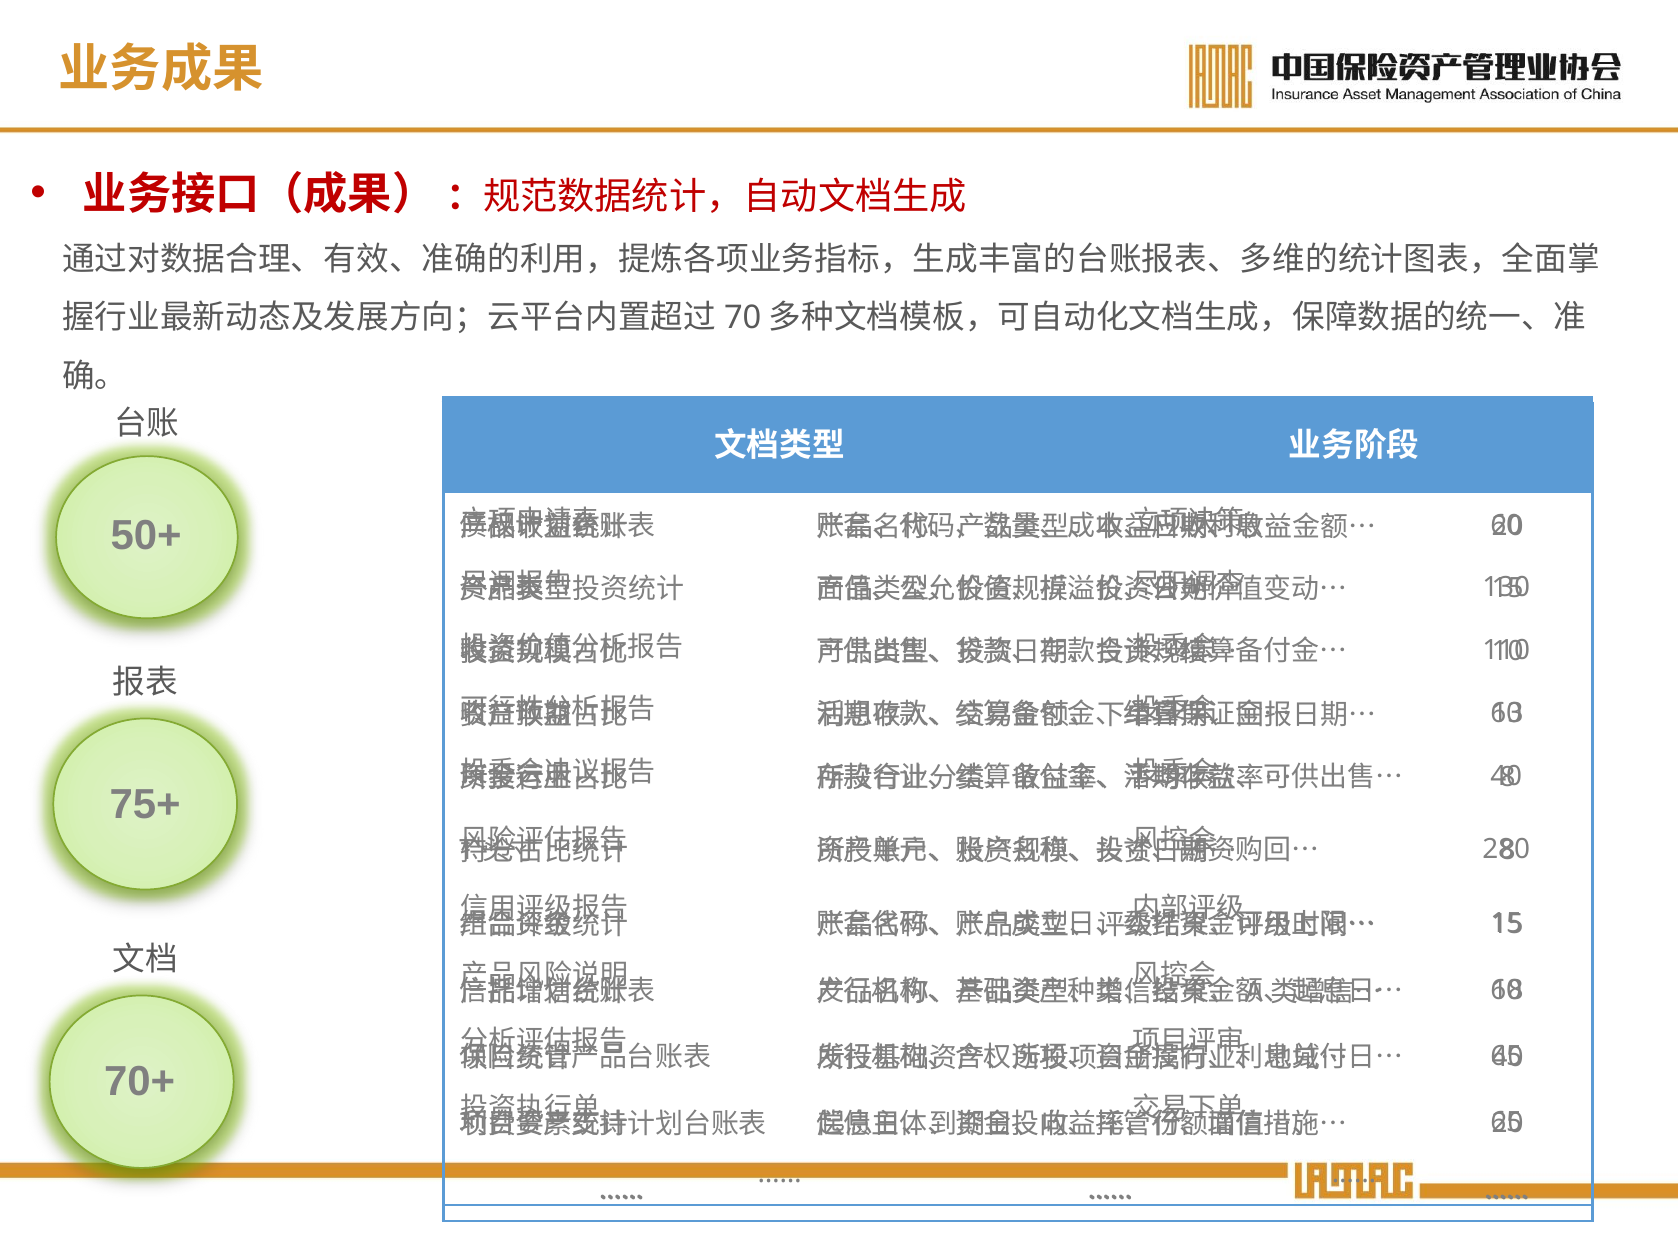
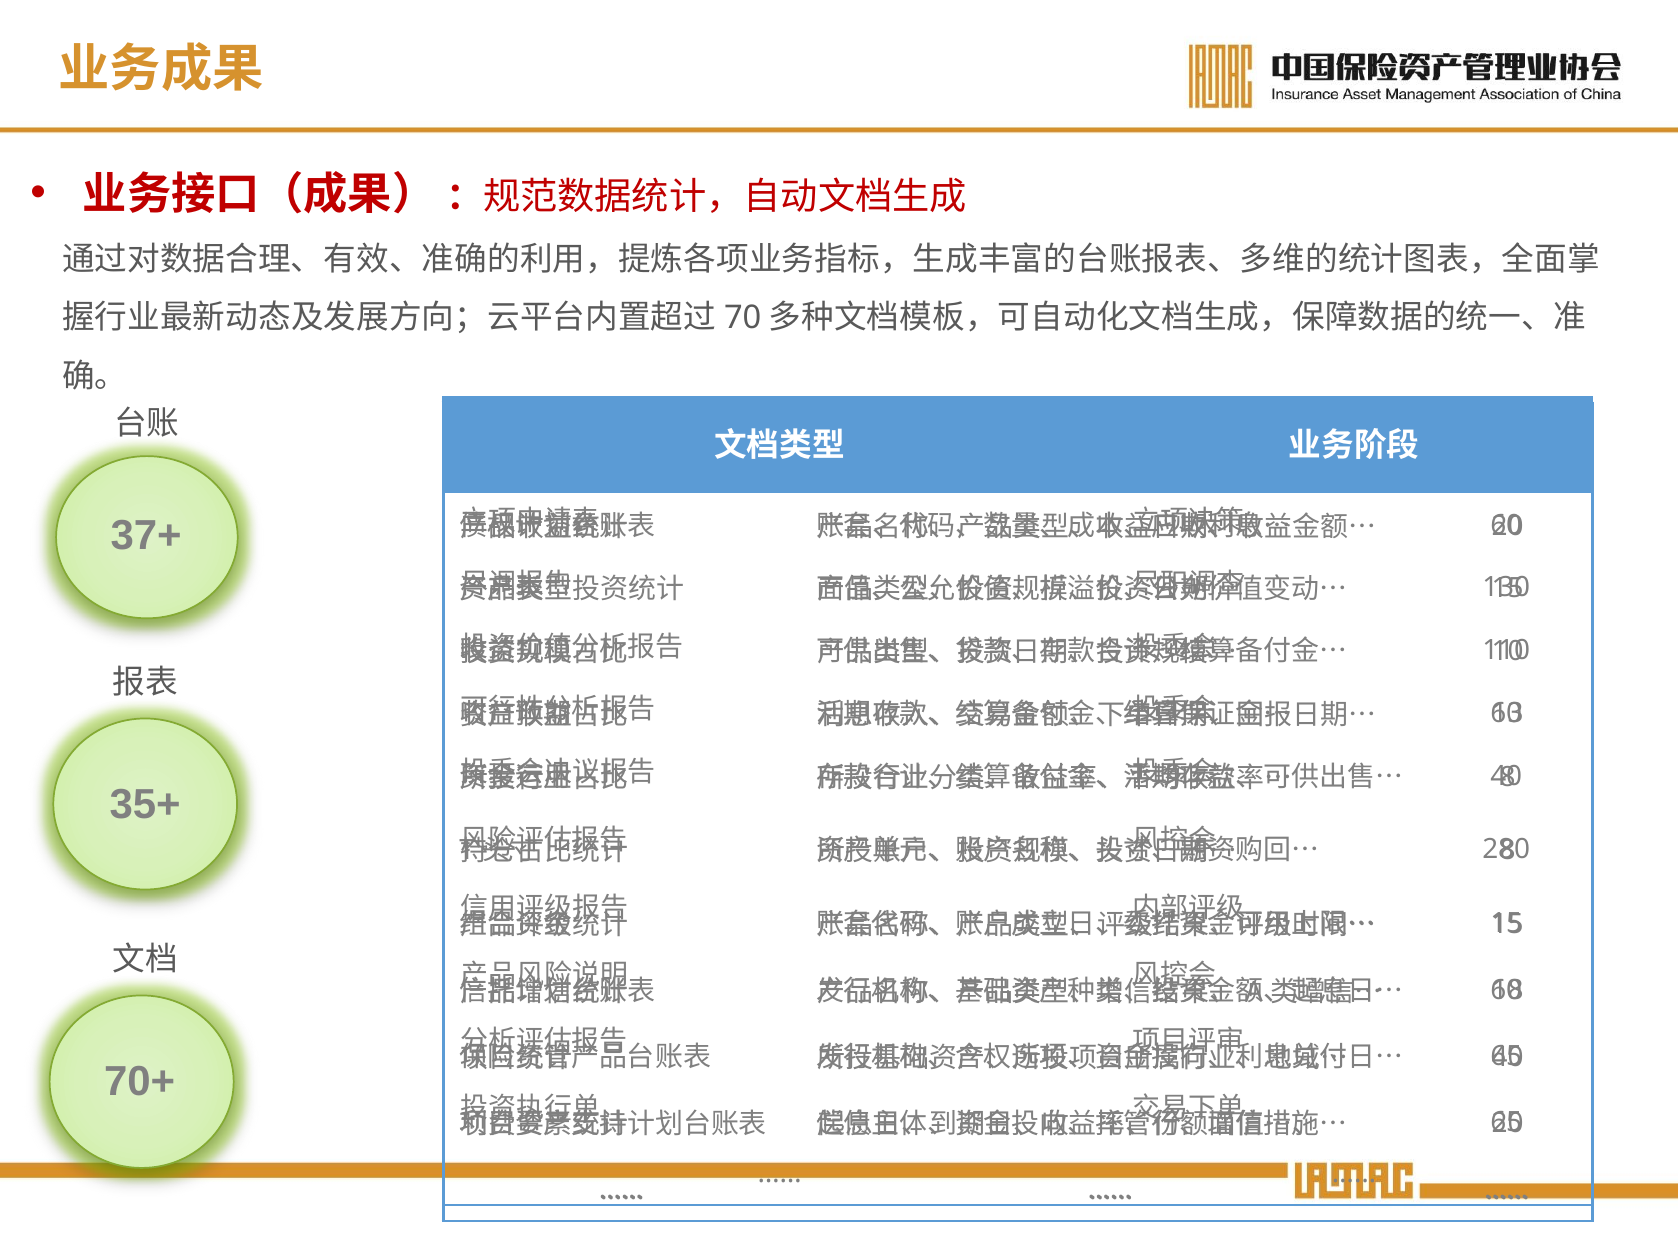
50+: 50+ -> 37+
75+: 75+ -> 35+
